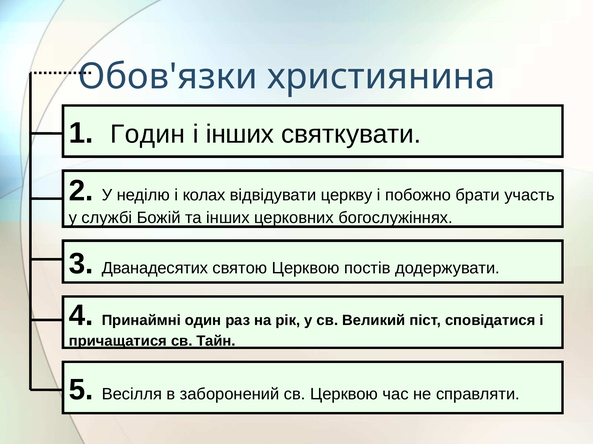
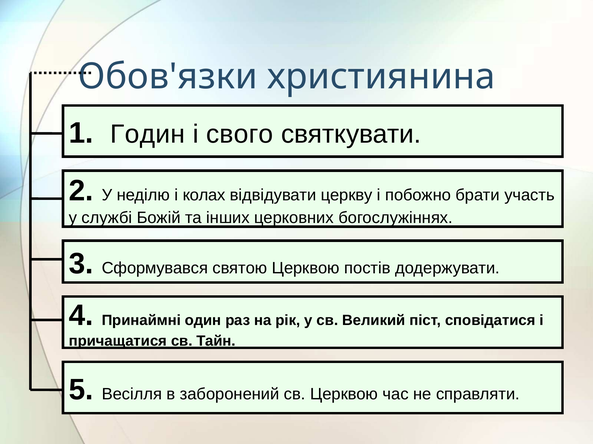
і інших: інших -> свого
Дванадесятих: Дванадесятих -> Сформувався
